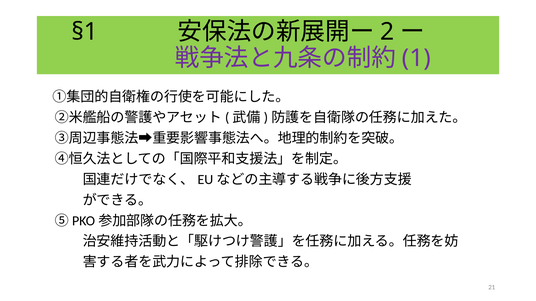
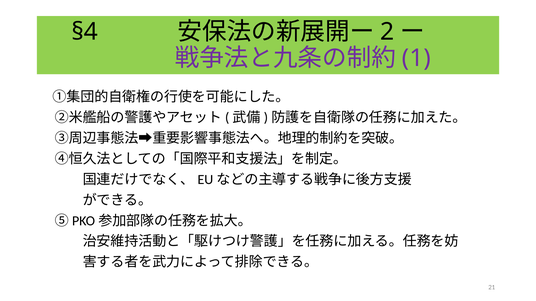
§1: §1 -> §4
